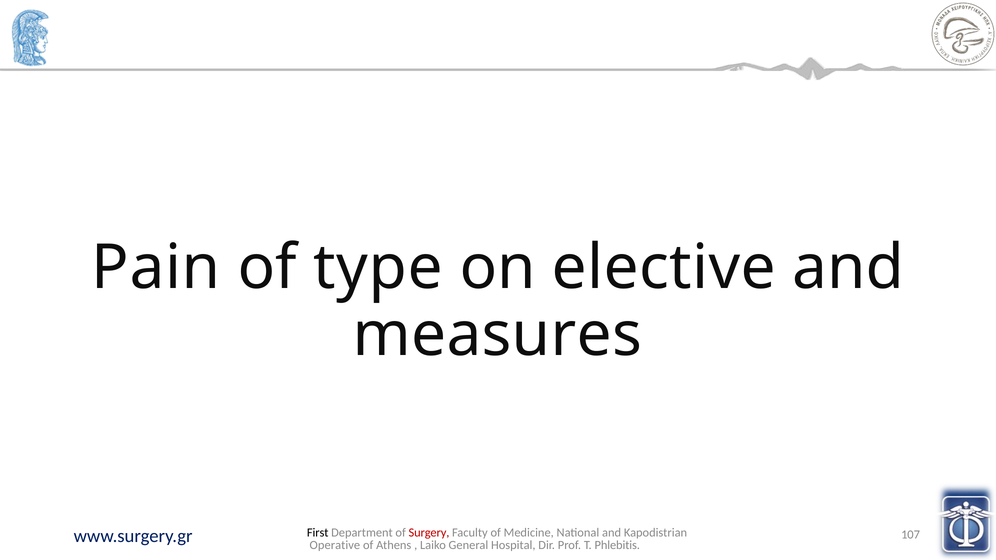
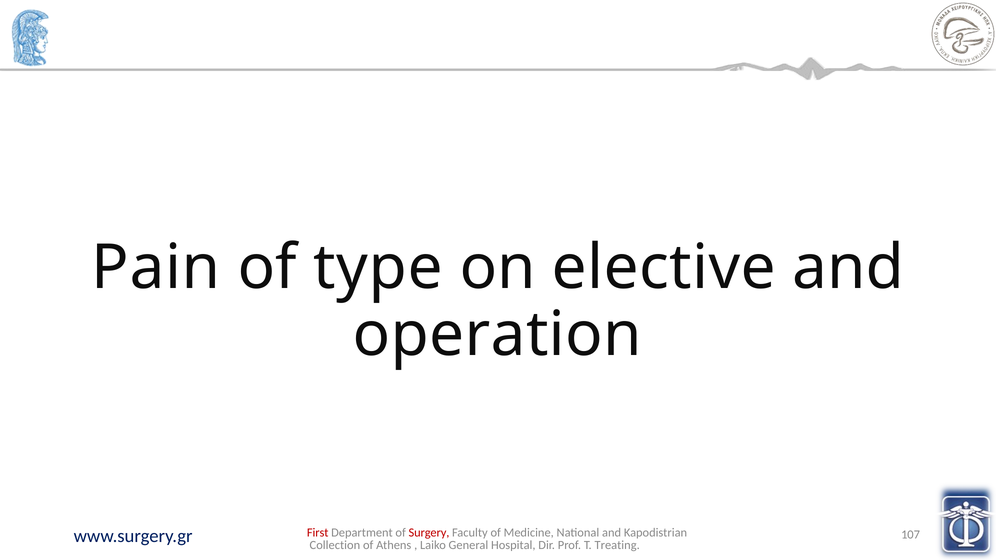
measures: measures -> operation
First colour: black -> red
Operative: Operative -> Collection
Phlebitis: Phlebitis -> Treating
